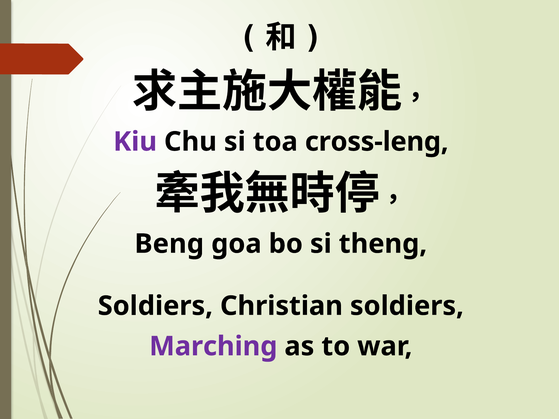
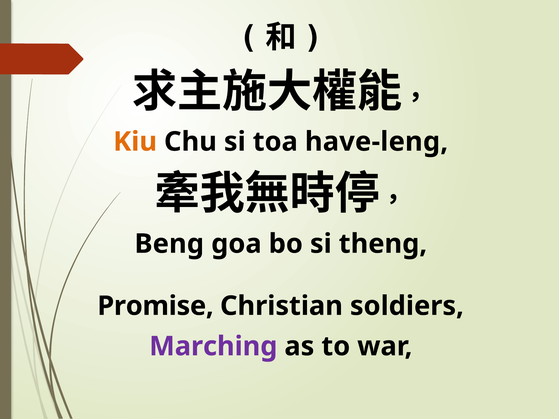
Kiu colour: purple -> orange
cross-leng: cross-leng -> have-leng
Soldiers at (155, 306): Soldiers -> Promise
